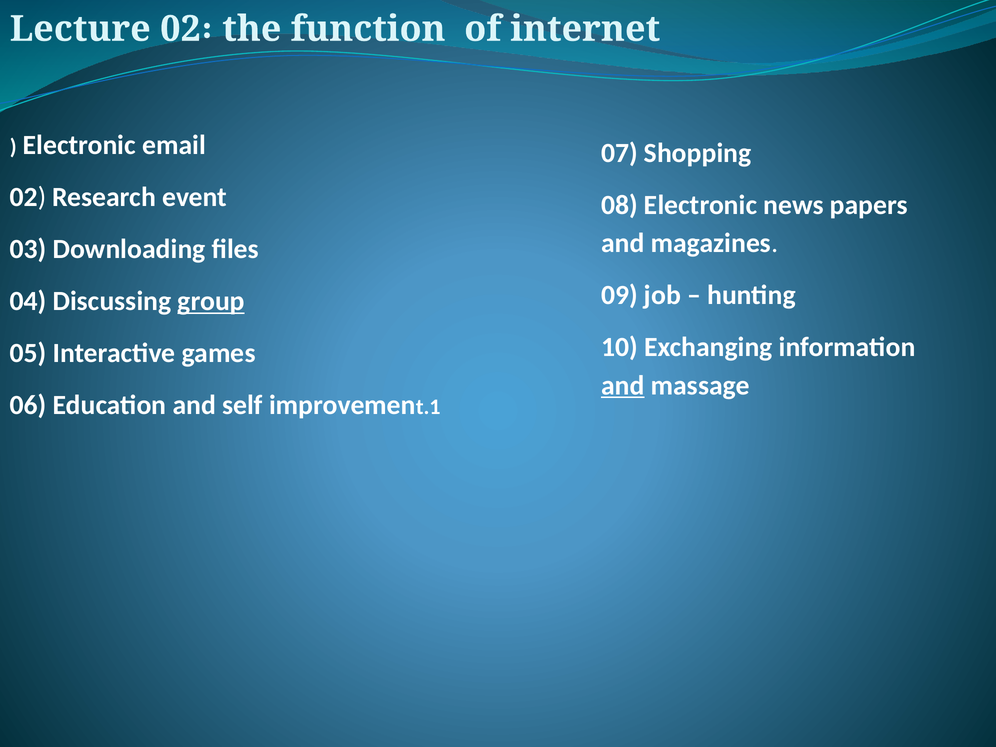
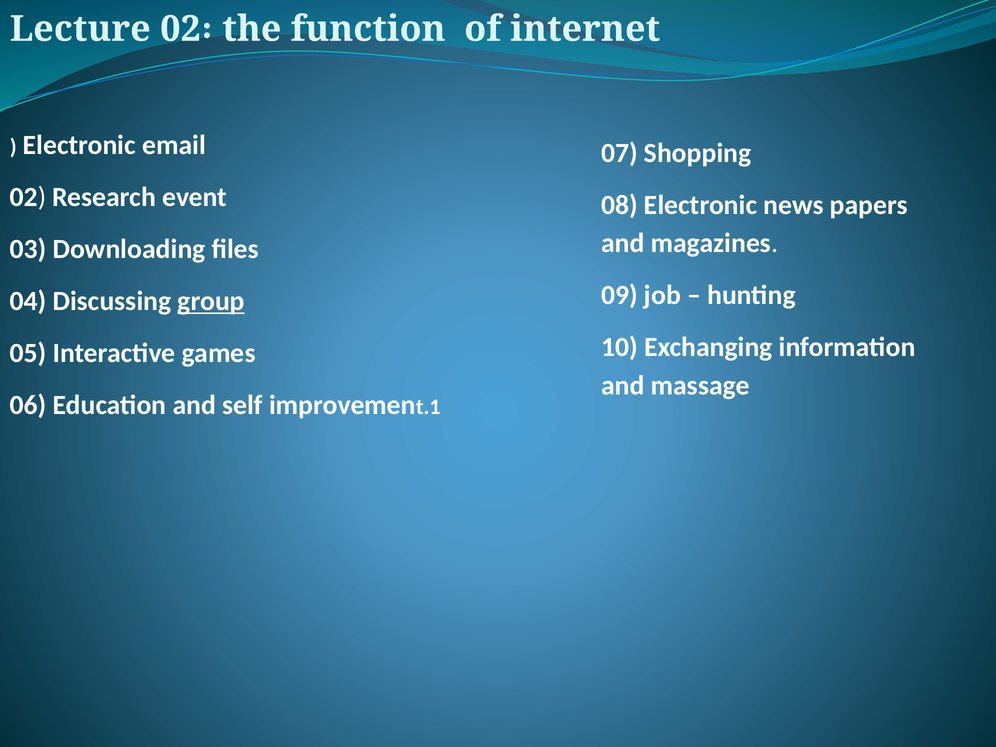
and at (623, 385) underline: present -> none
